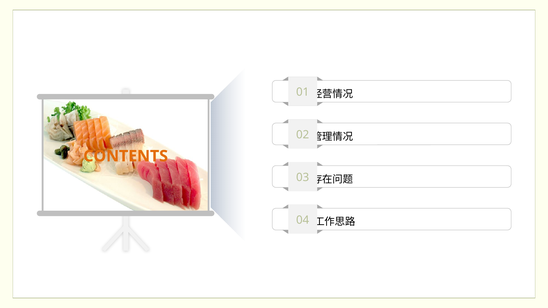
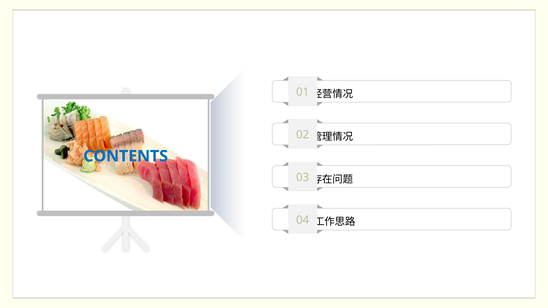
CONTENTS colour: orange -> blue
